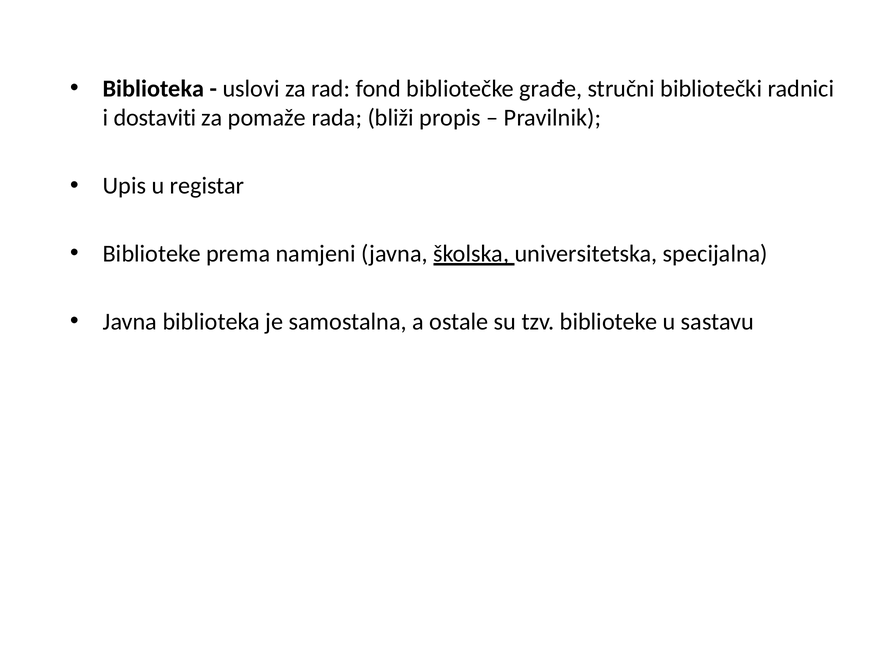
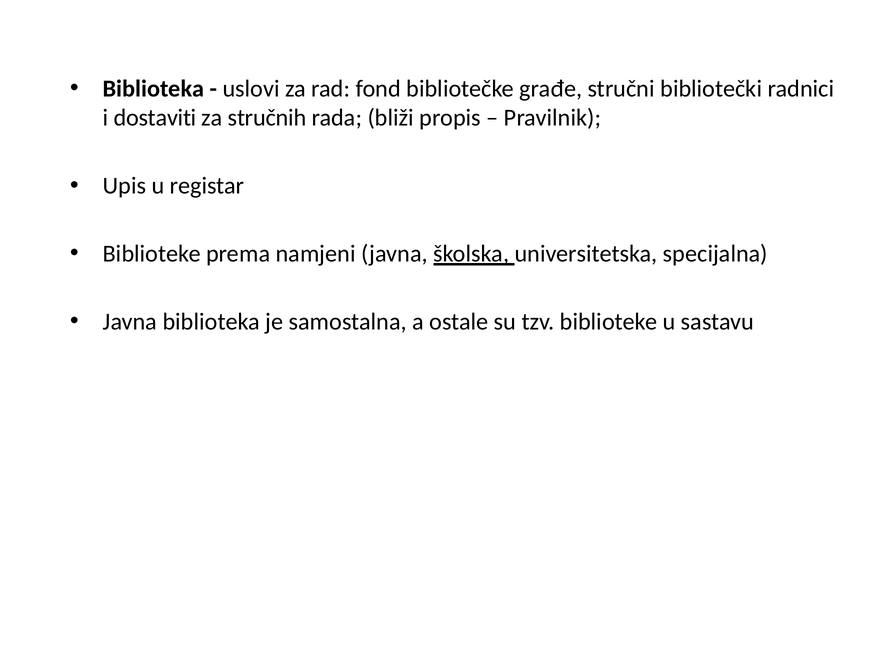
pomaže: pomaže -> stručnih
